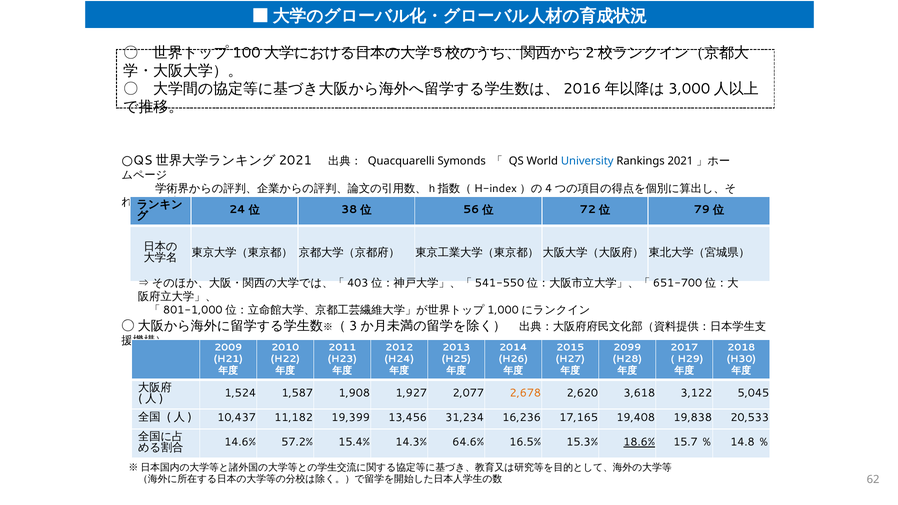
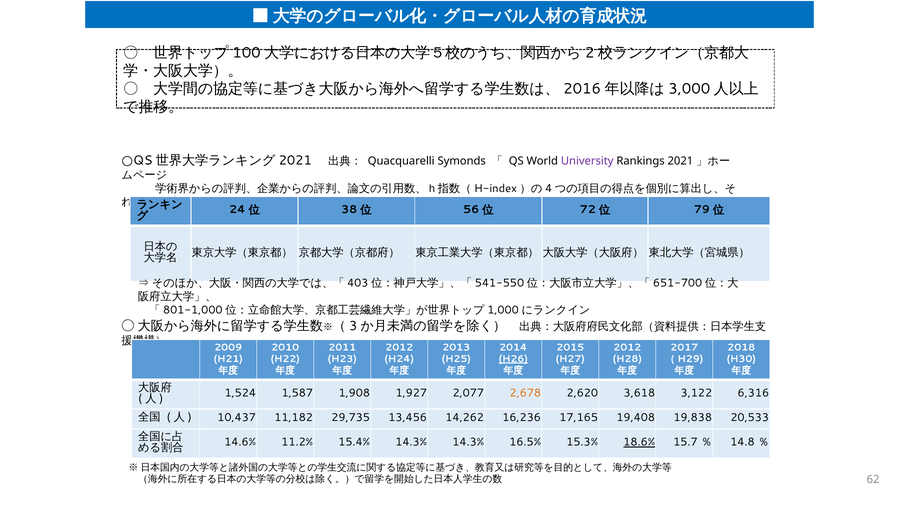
University colour: blue -> purple
2099 at (627, 348): 2099 -> 2012
H26 underline: none -> present
5,045: 5,045 -> 6,316
19,399: 19,399 -> 29,735
31,234: 31,234 -> 14,262
57.2%: 57.2% -> 11.2%
14.3% 64.6%: 64.6% -> 14.3%
